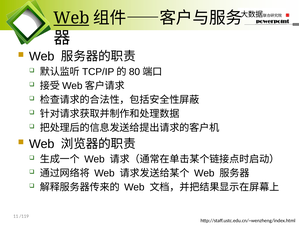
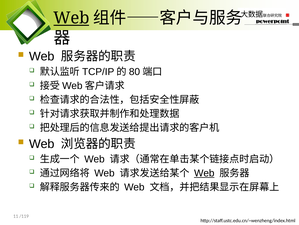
Web at (204, 173) underline: none -> present
